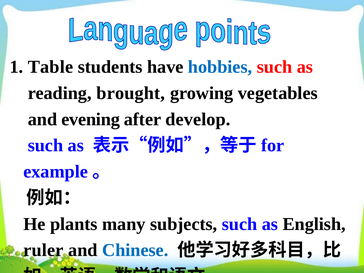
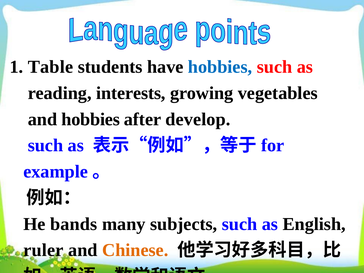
brought: brought -> interests
and evening: evening -> hobbies
plants: plants -> bands
Chinese colour: blue -> orange
